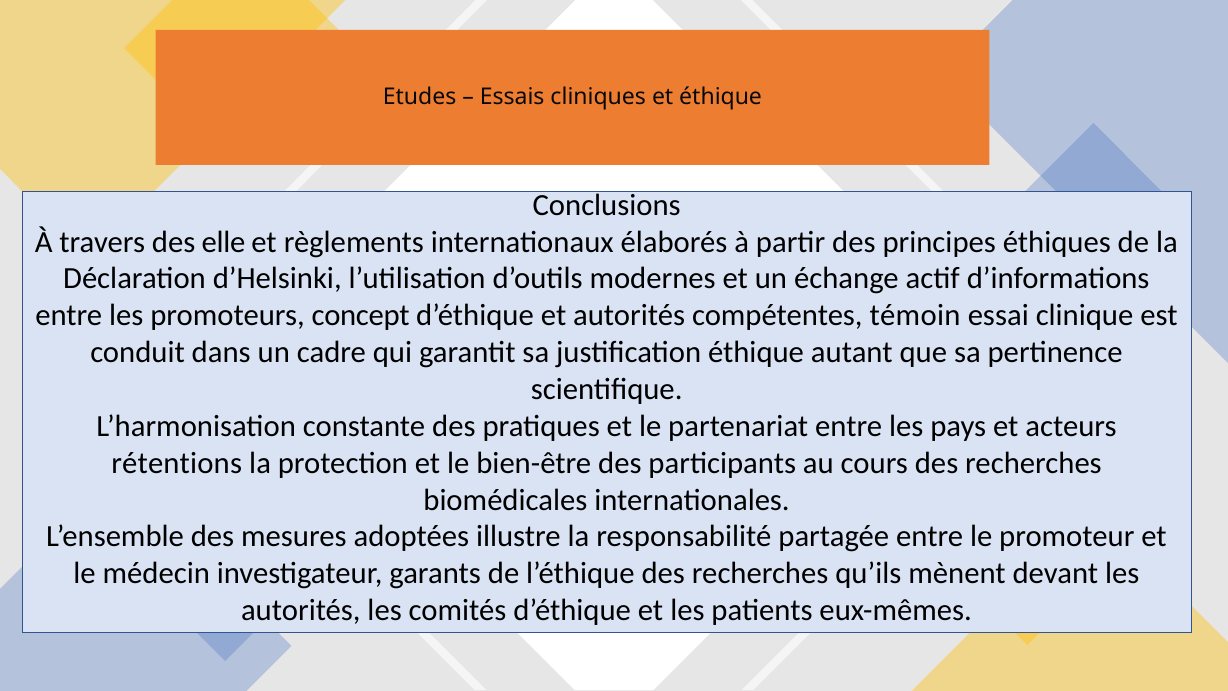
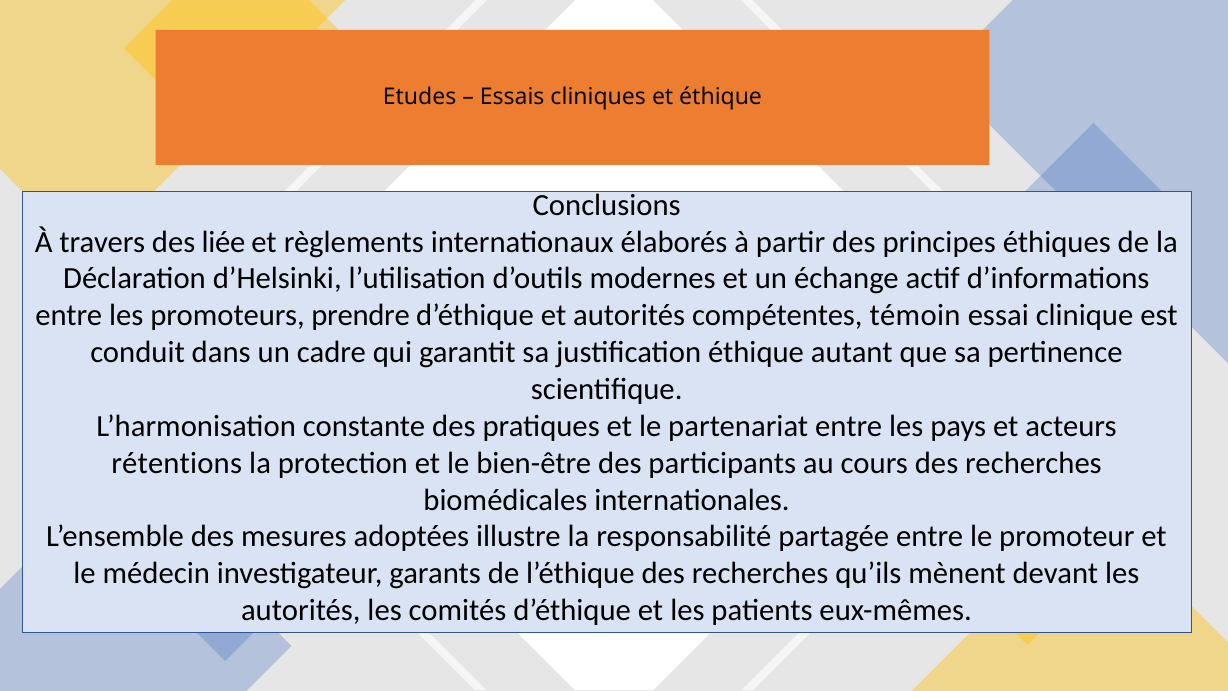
elle: elle -> liée
concept: concept -> prendre
